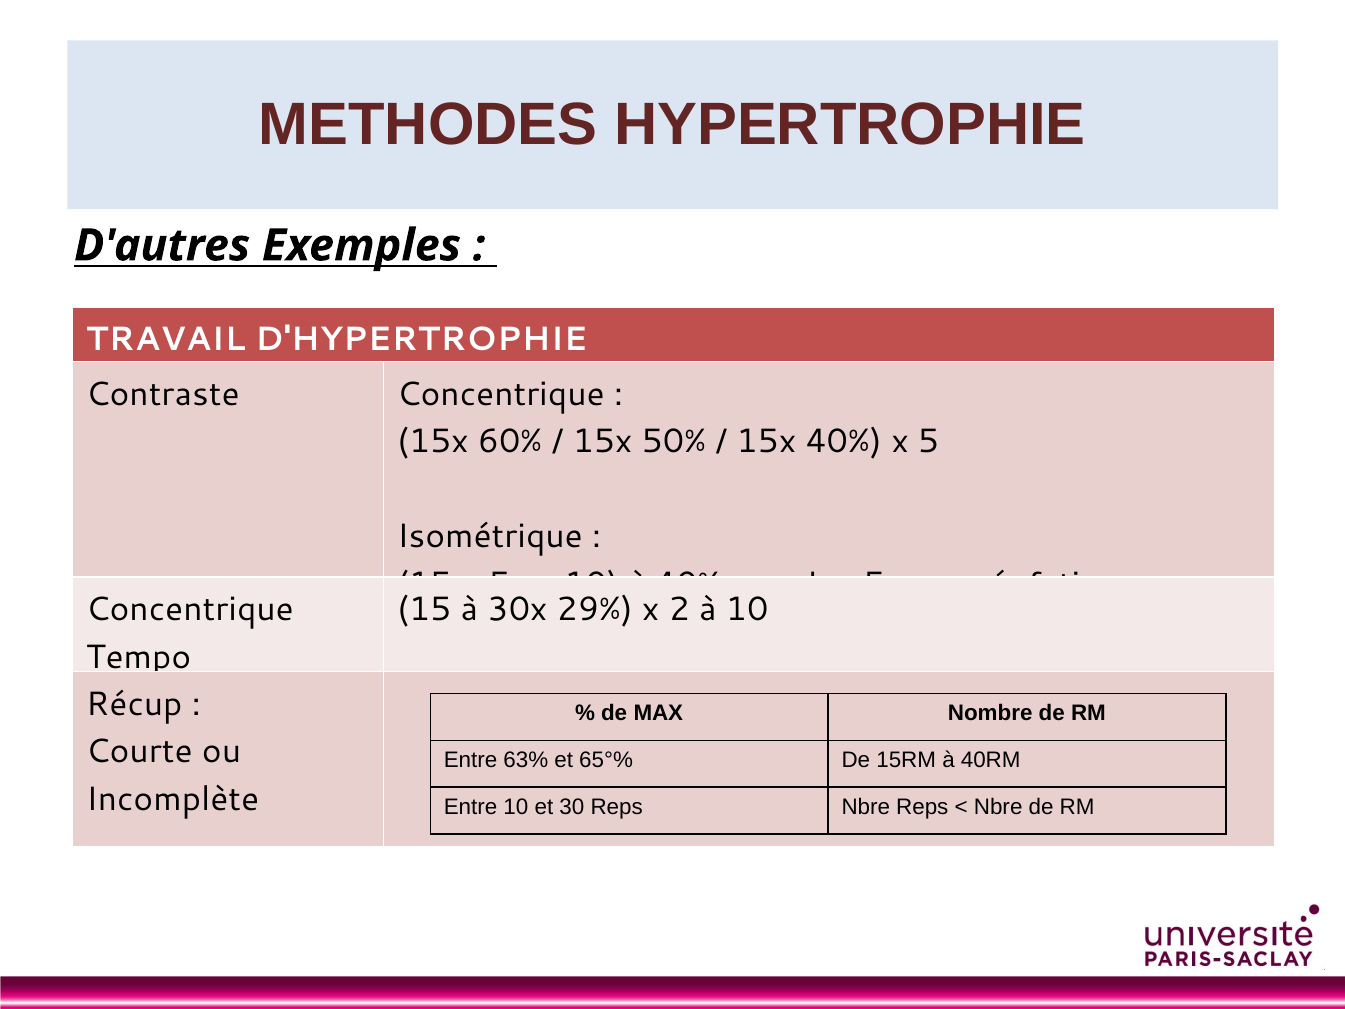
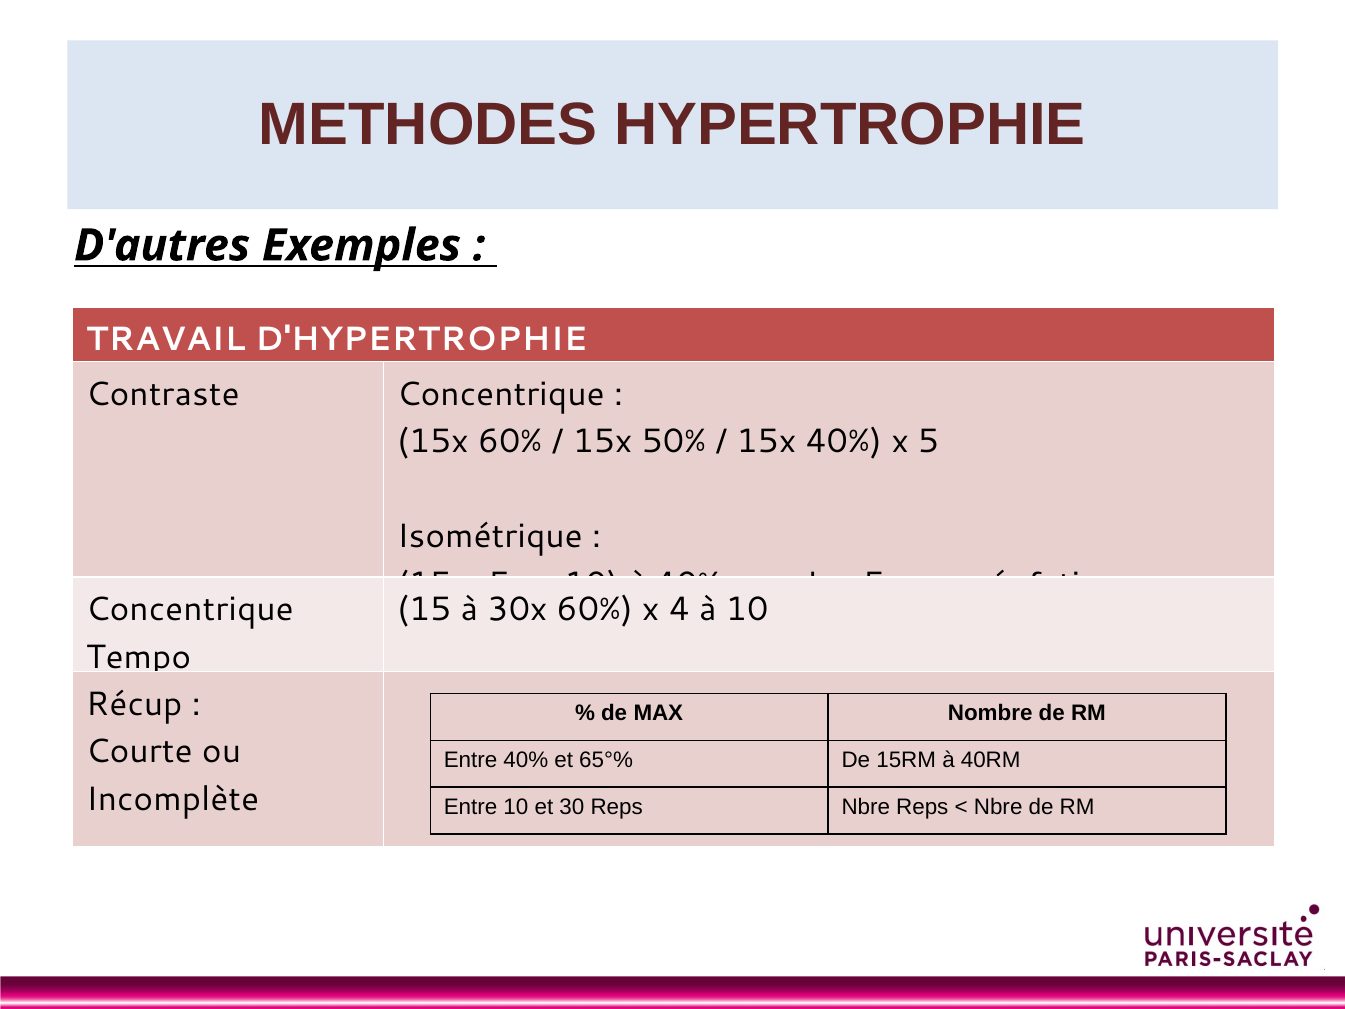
30x 29%: 29% -> 60%
2: 2 -> 4
Entre 63%: 63% -> 40%
